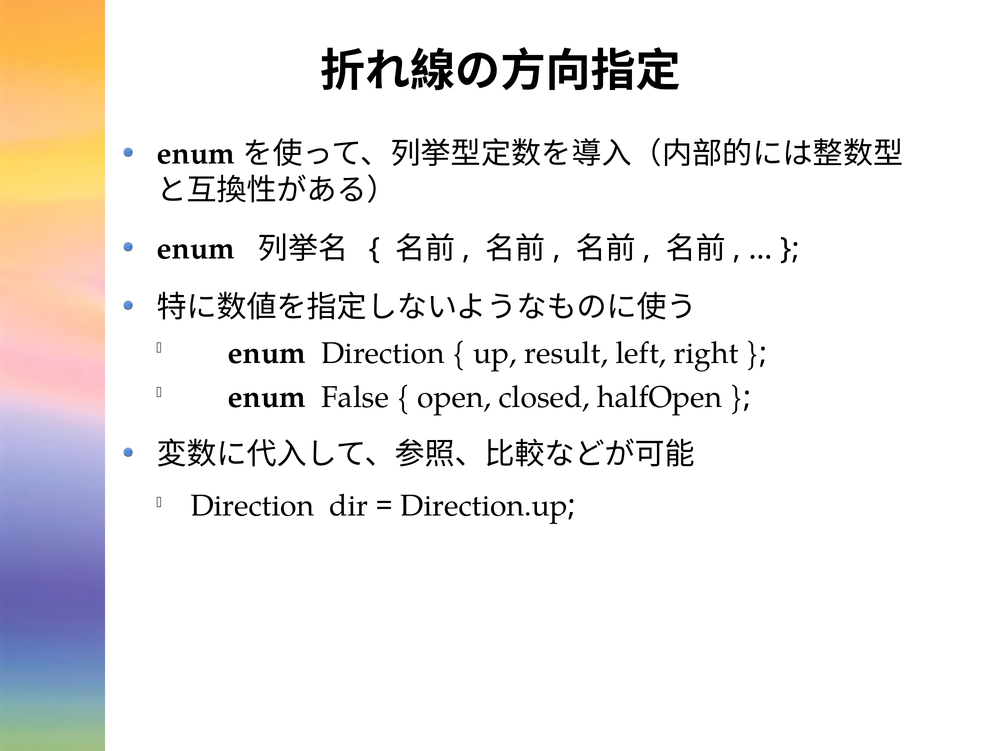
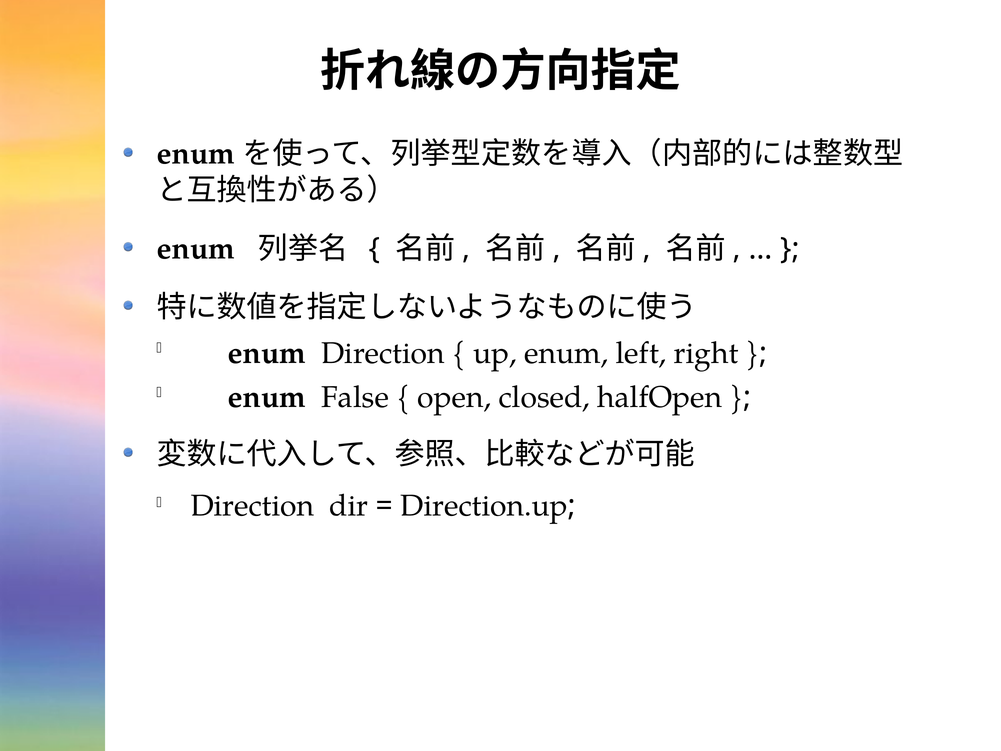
up result: result -> enum
